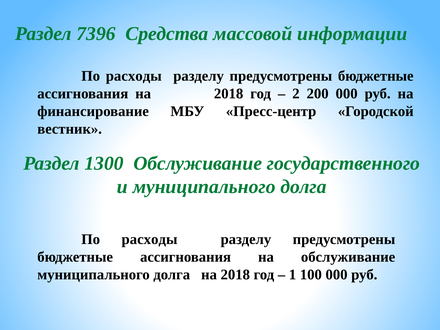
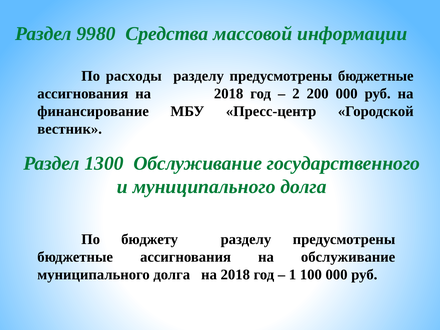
7396: 7396 -> 9980
расходы at (150, 239): расходы -> бюджету
